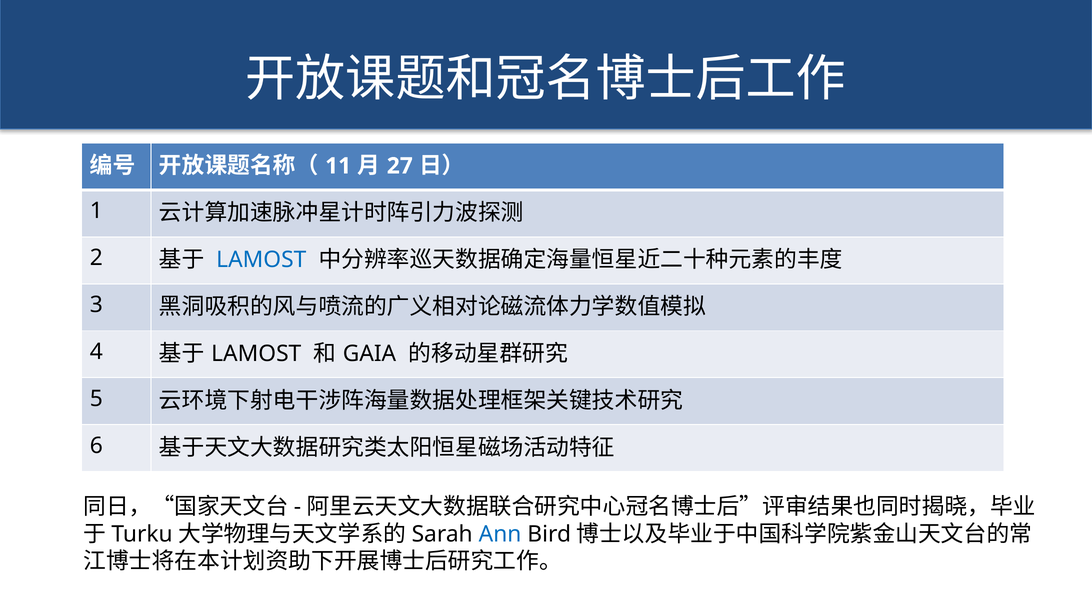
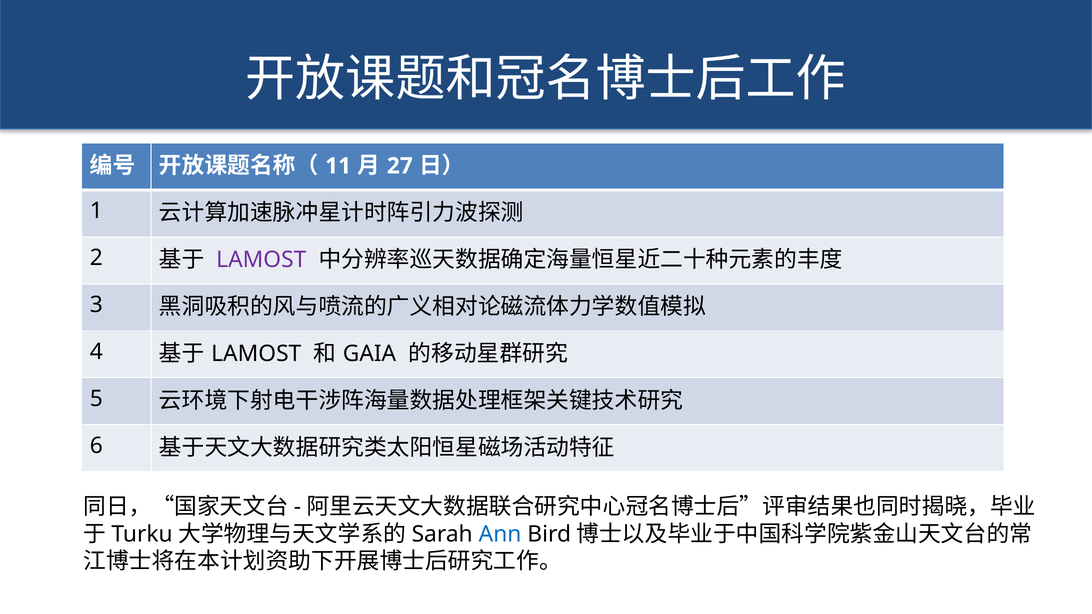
LAMOST at (261, 260) colour: blue -> purple
